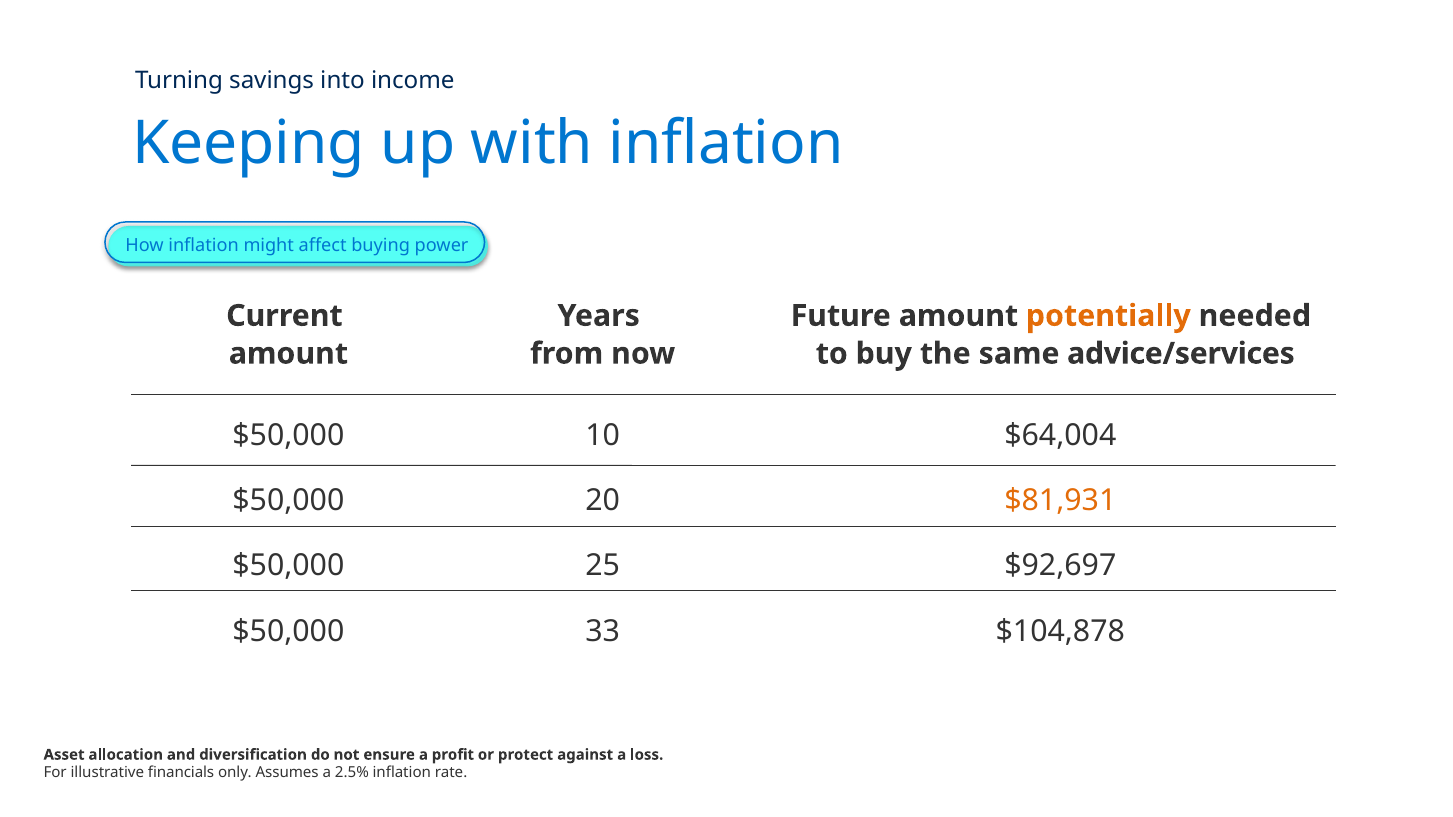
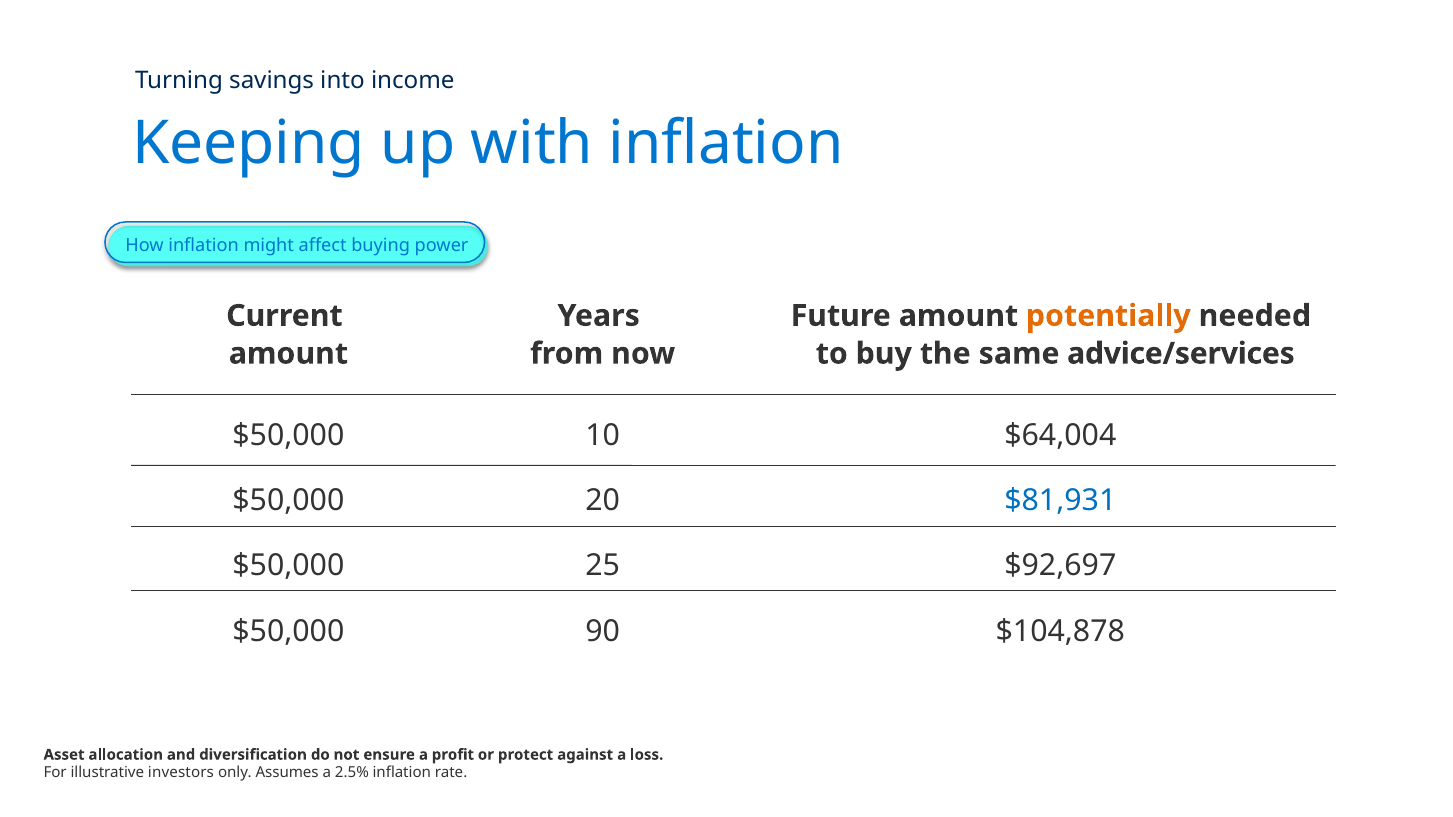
$81,931 colour: orange -> blue
33: 33 -> 90
financials: financials -> investors
